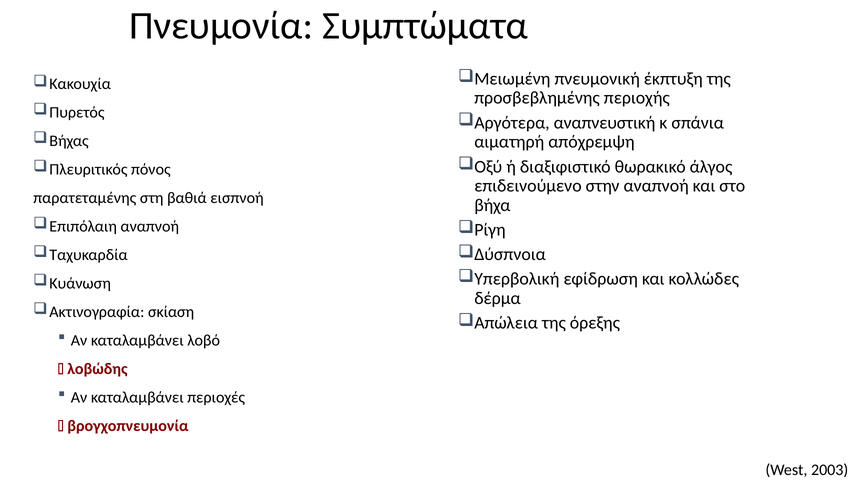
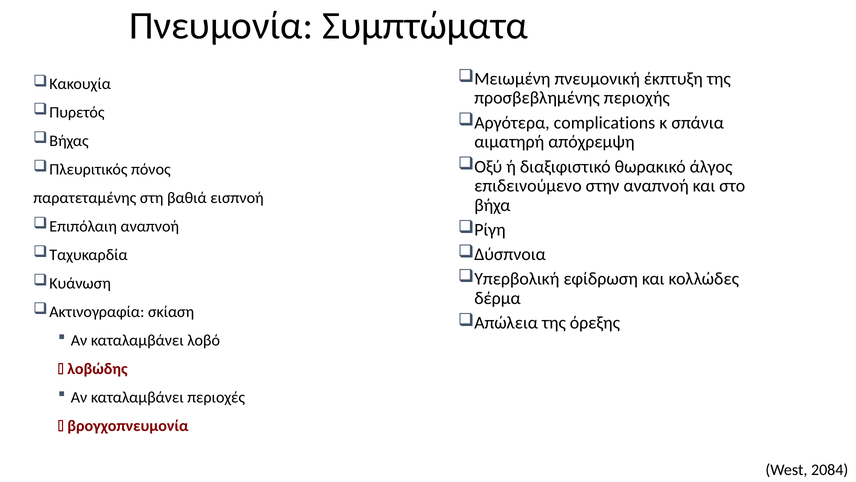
αναπνευστική: αναπνευστική -> complications
2003: 2003 -> 2084
